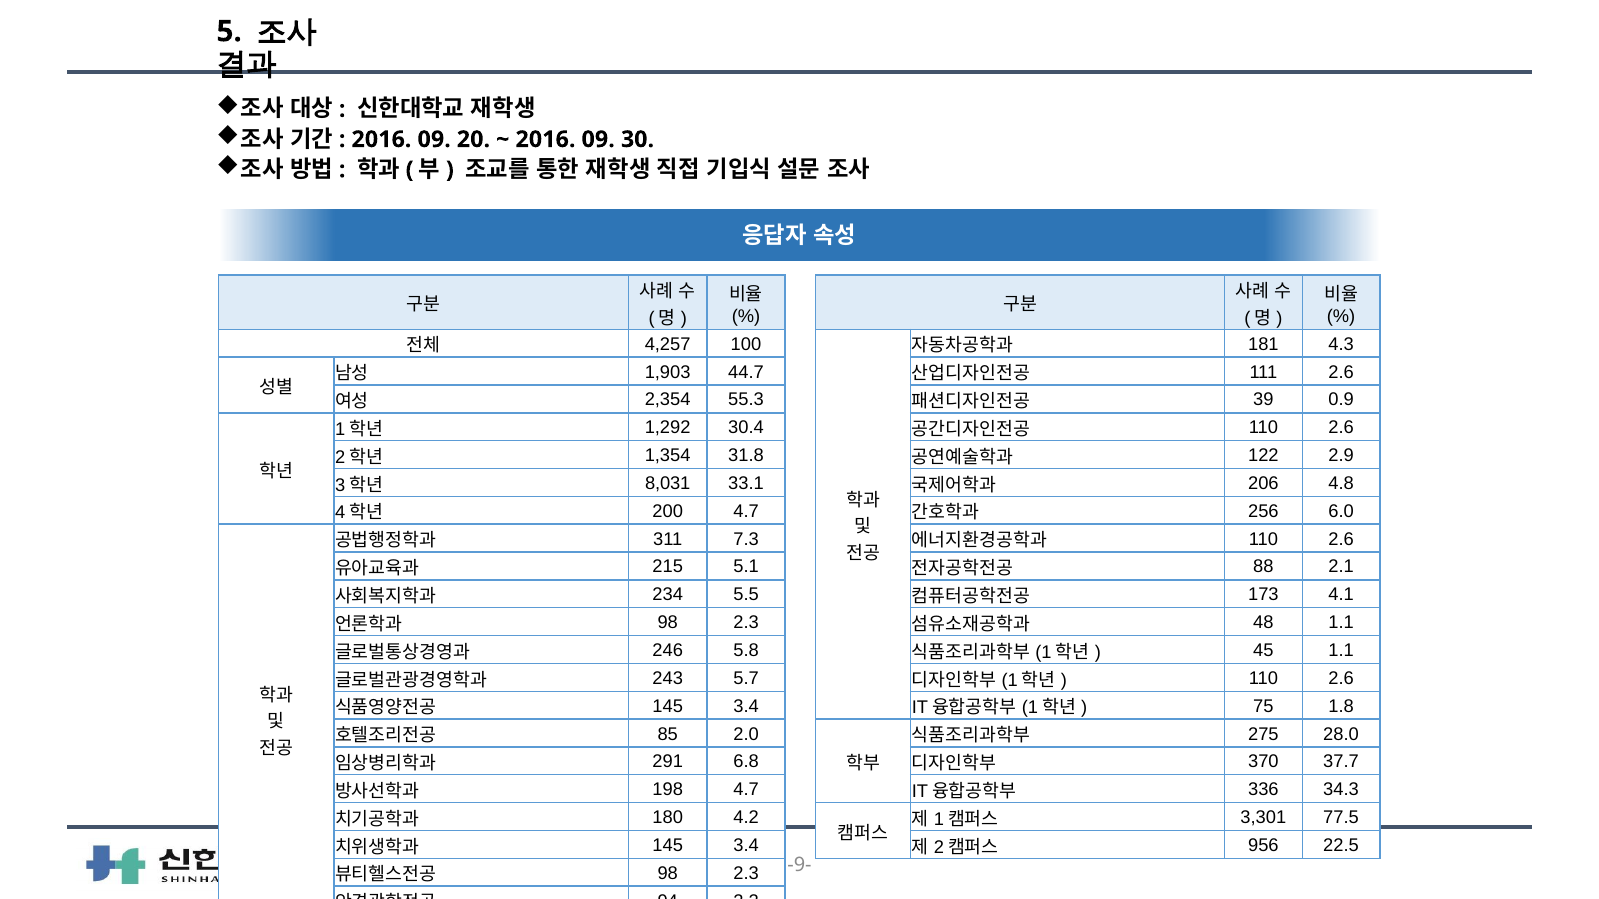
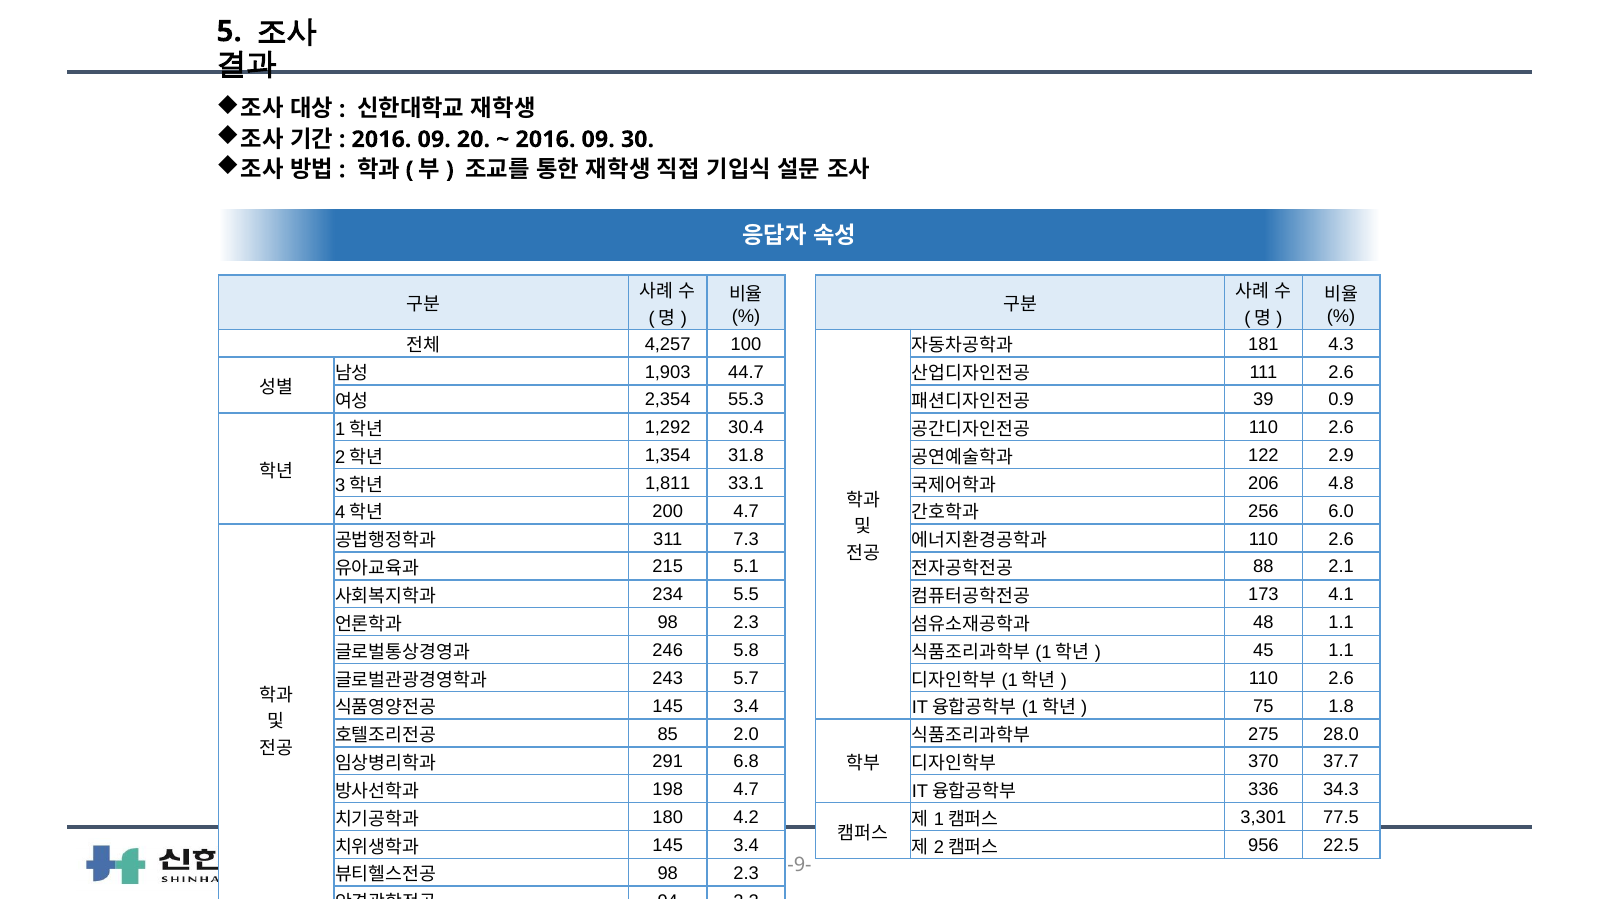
8,031: 8,031 -> 1,811
